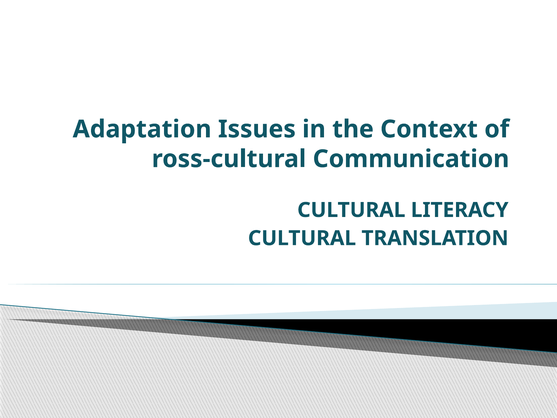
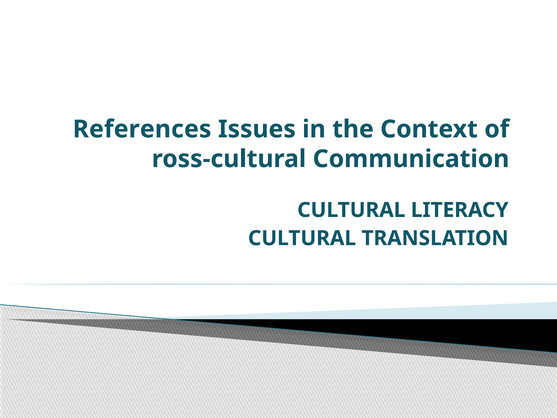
Adaptation: Adaptation -> References
